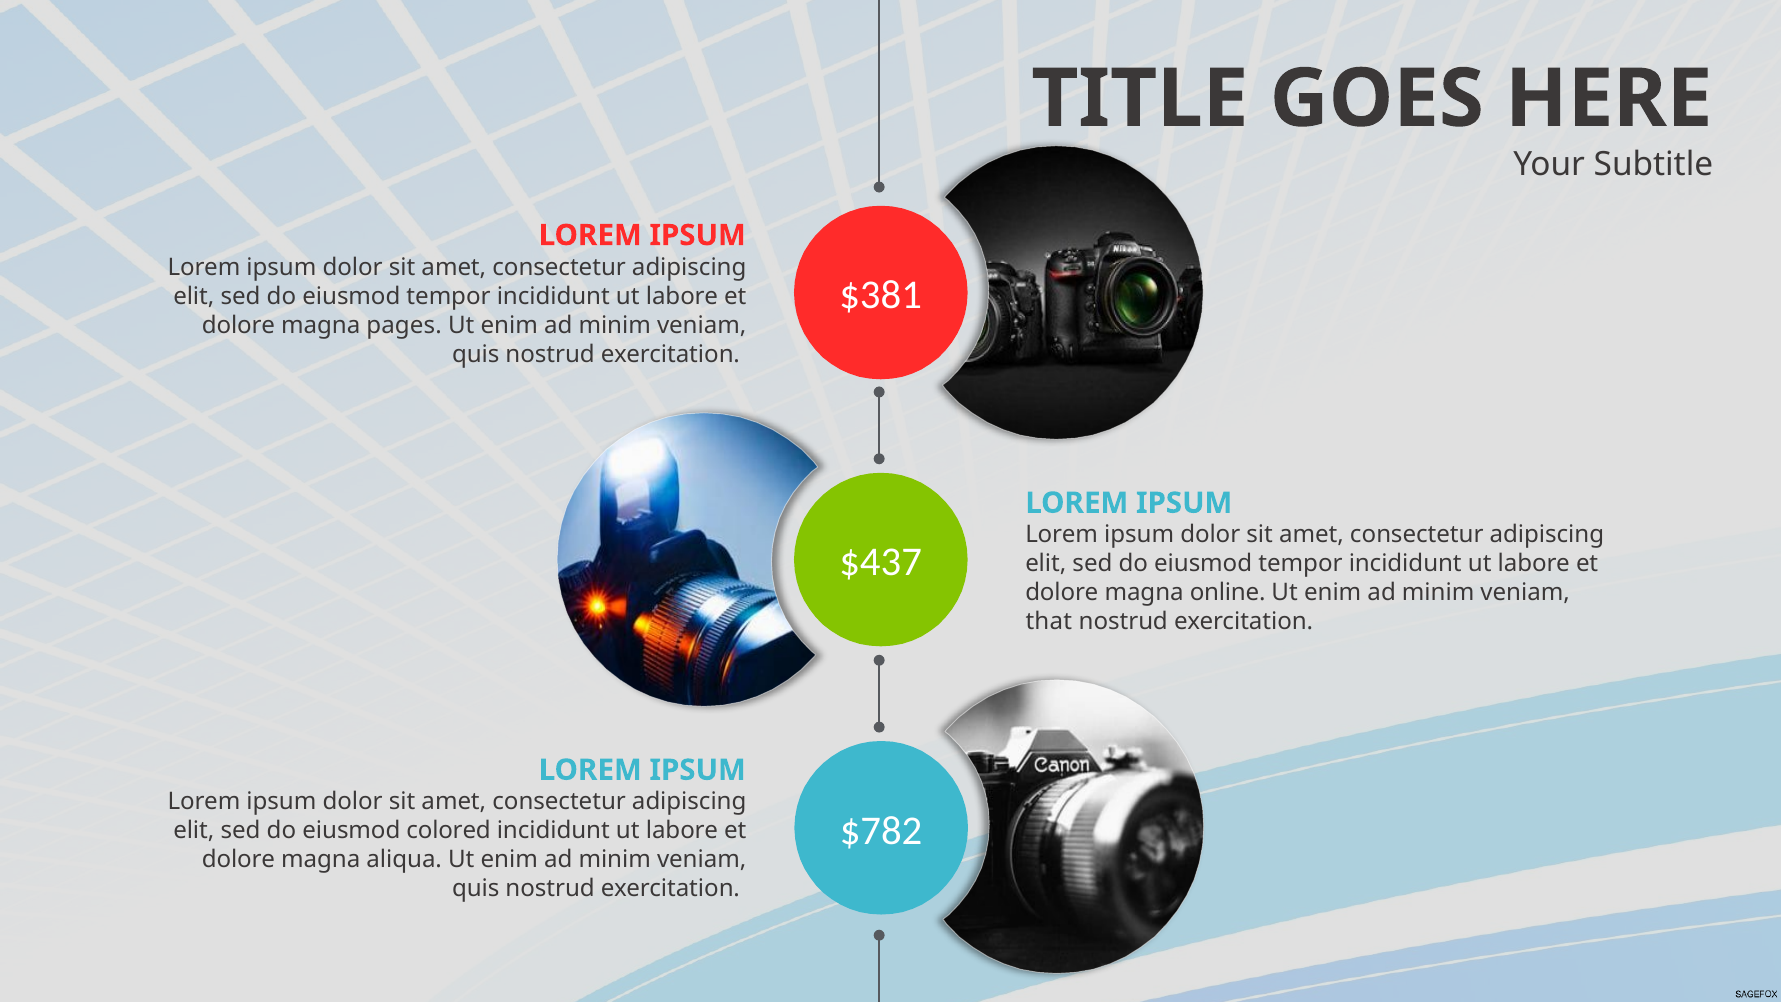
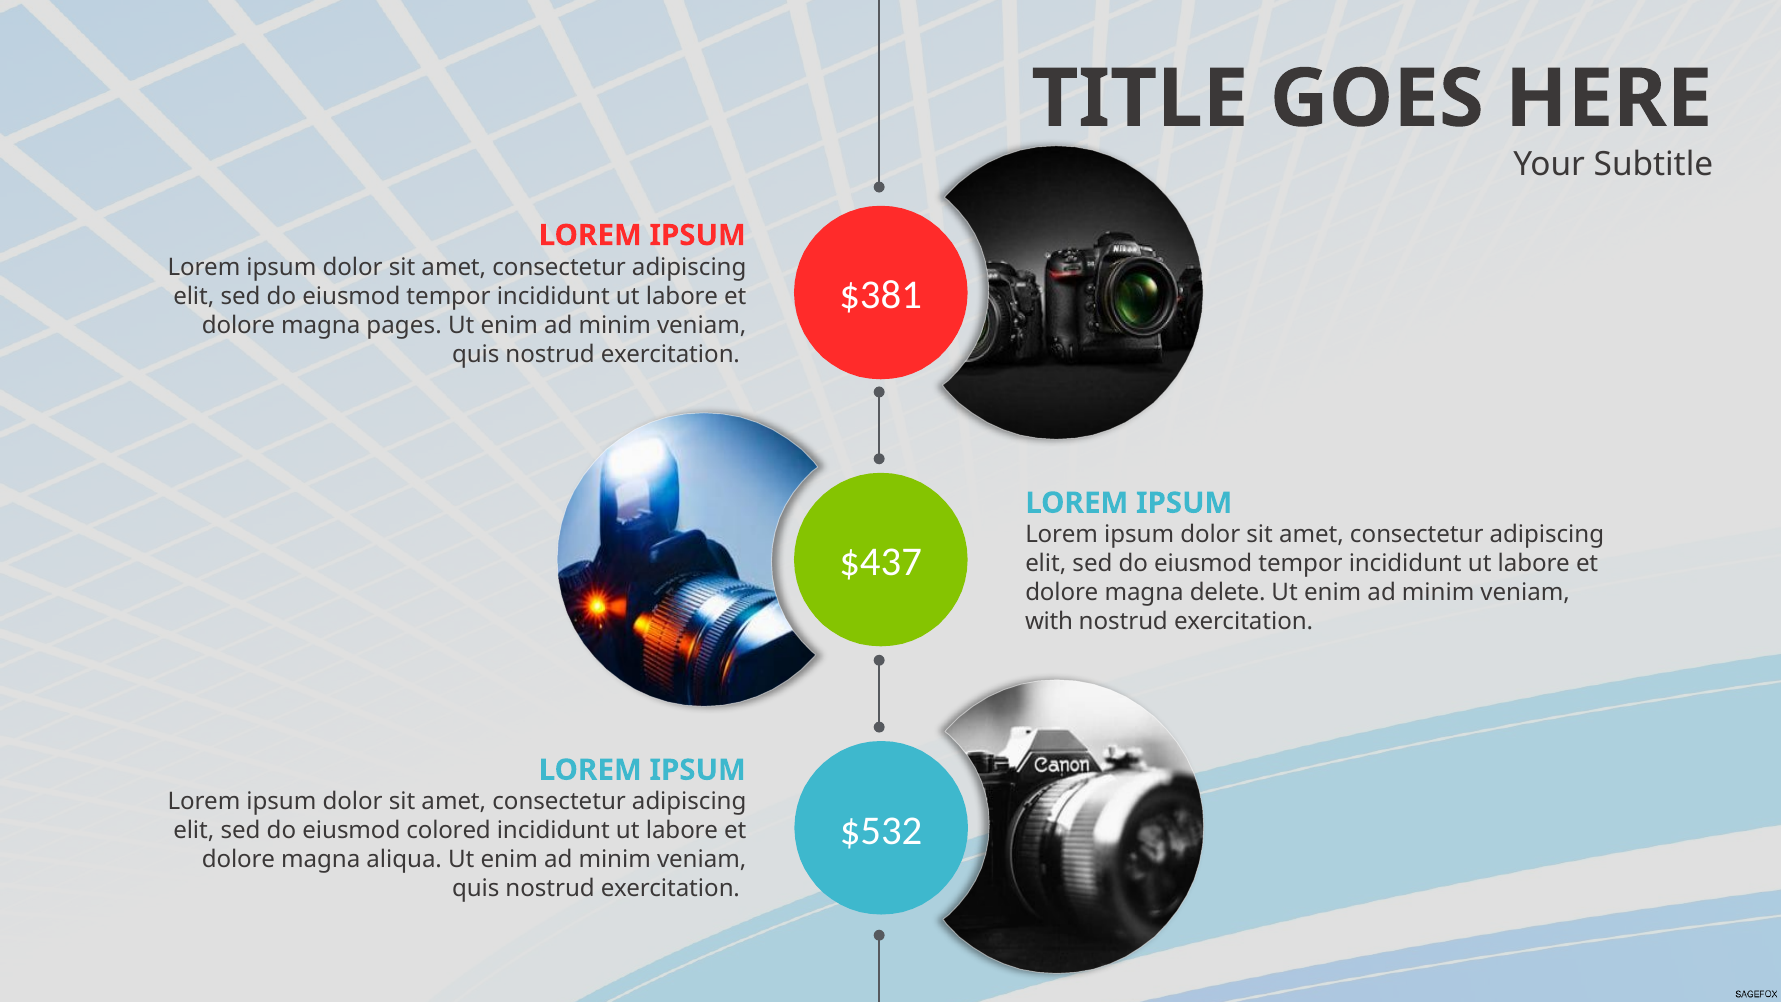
online: online -> delete
that: that -> with
$782: $782 -> $532
